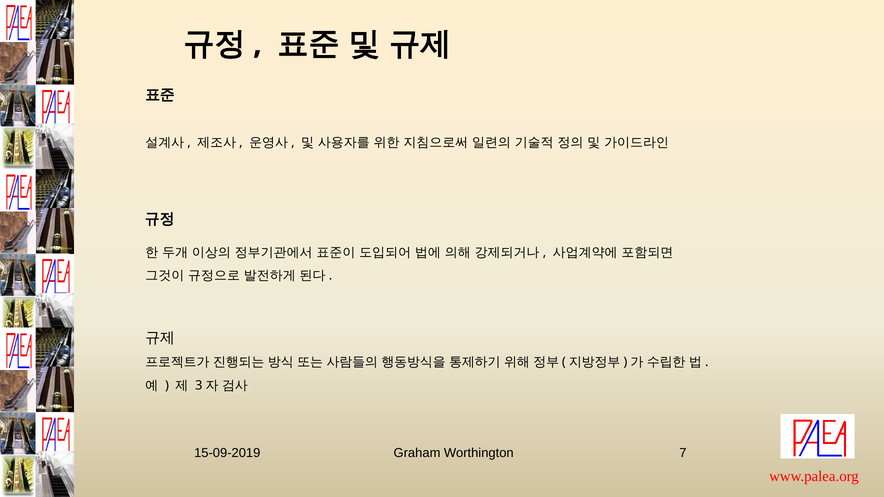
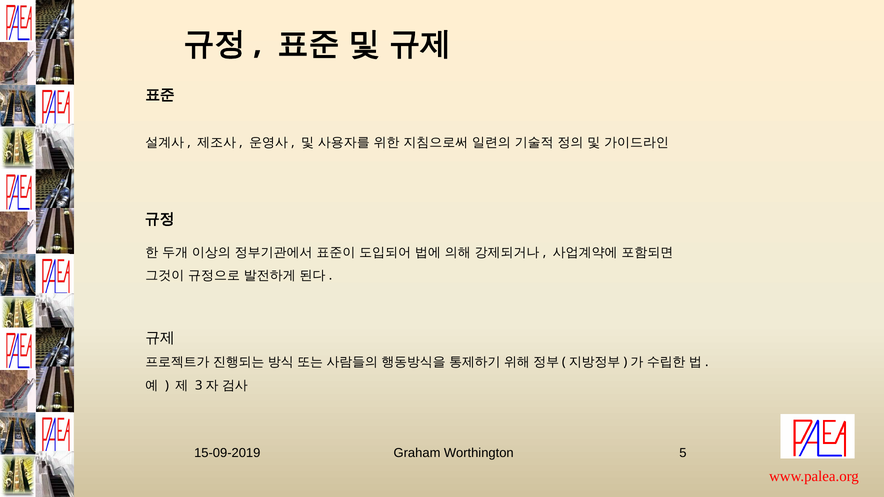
7: 7 -> 5
